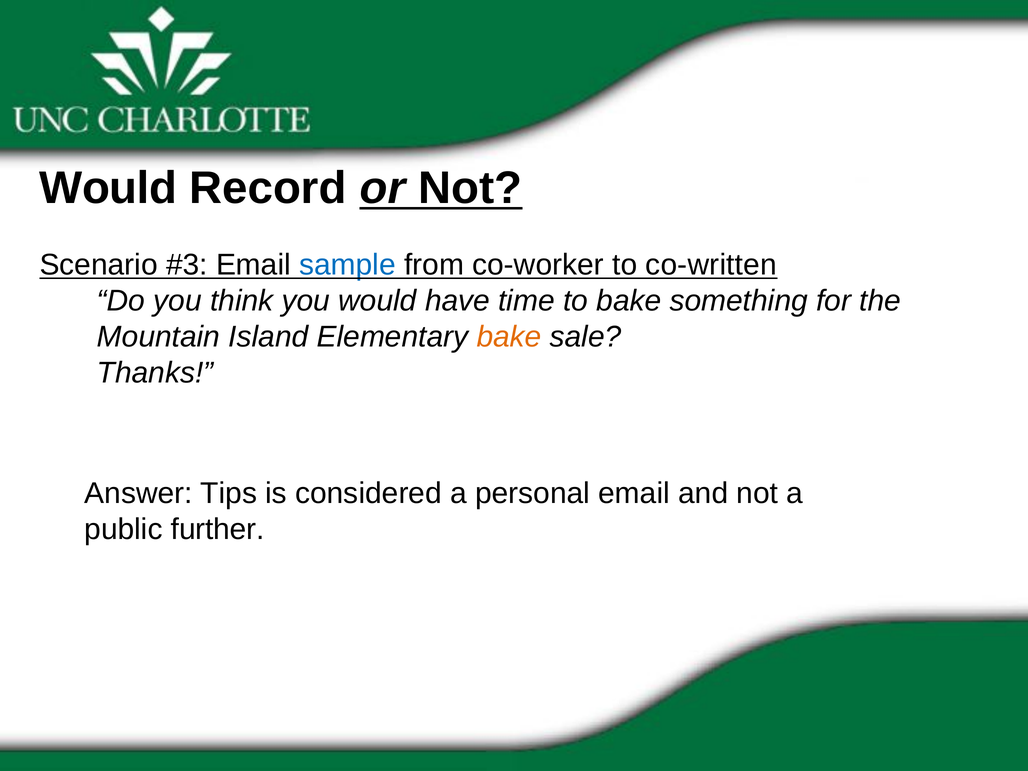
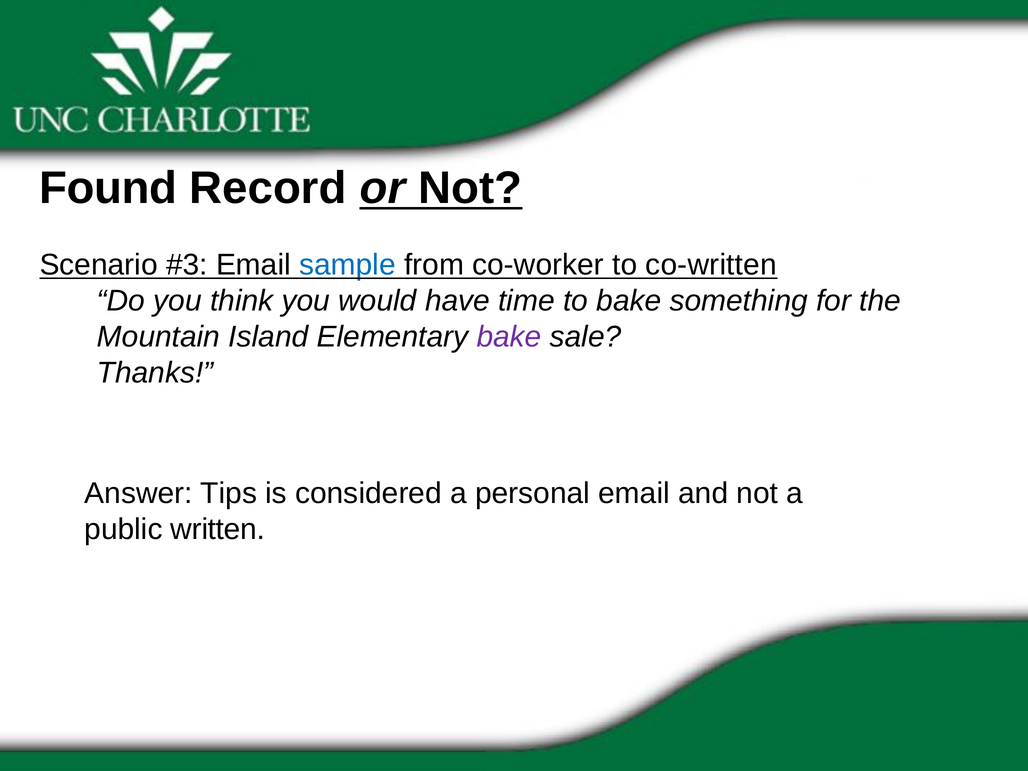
Would at (108, 188): Would -> Found
bake at (509, 337) colour: orange -> purple
further: further -> written
